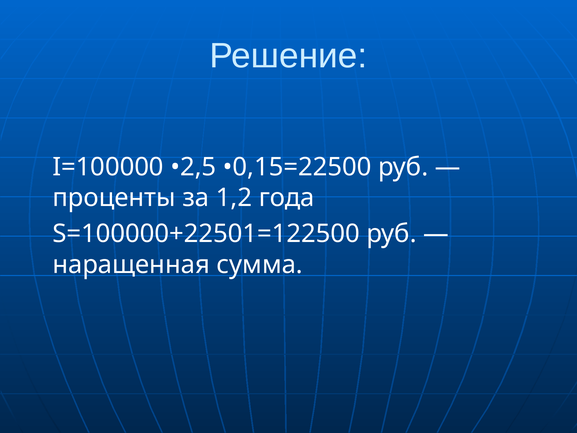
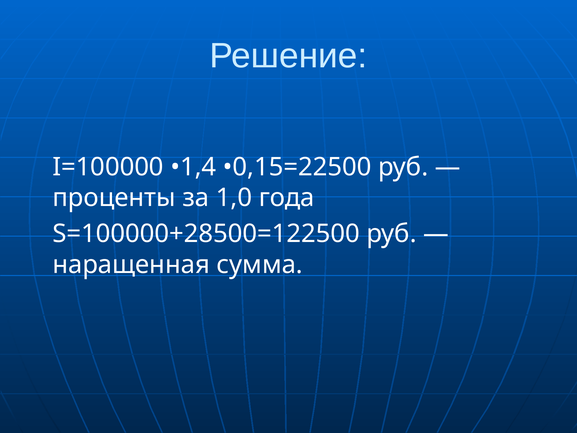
•2,5: •2,5 -> •1,4
1,2: 1,2 -> 1,0
S=100000+22501=122500: S=100000+22501=122500 -> S=100000+28500=122500
